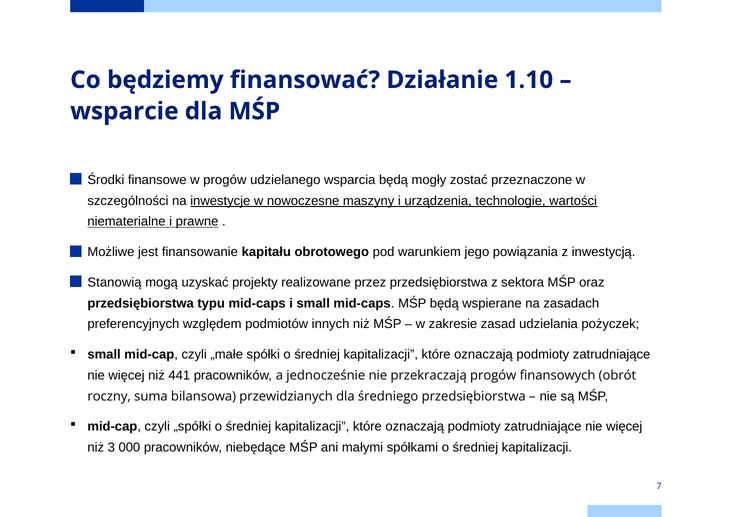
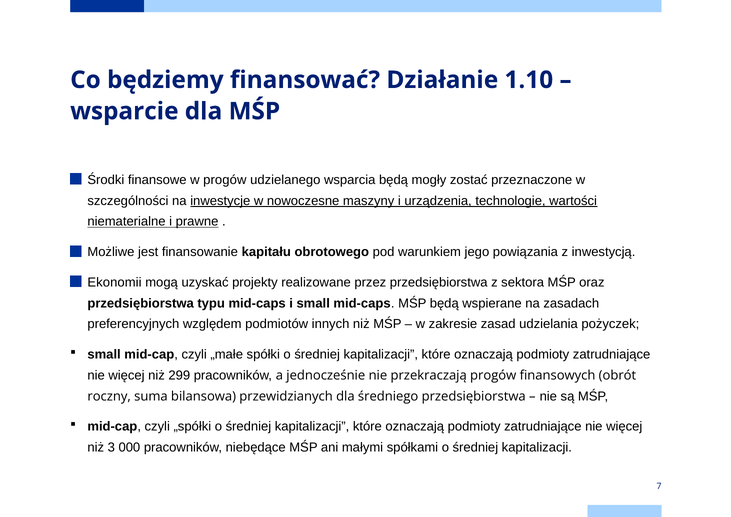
Stanowią: Stanowią -> Ekonomii
441: 441 -> 299
